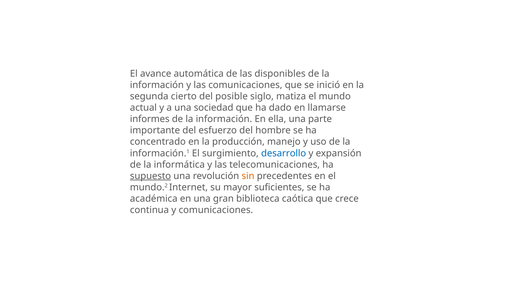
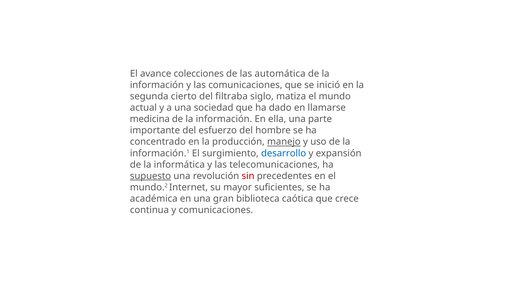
automática: automática -> colecciones
disponibles: disponibles -> automática
posible: posible -> filtraba
informes: informes -> medicina
manejo underline: none -> present
sin colour: orange -> red
